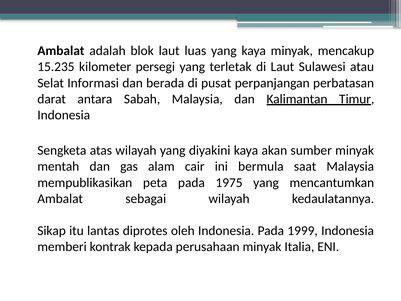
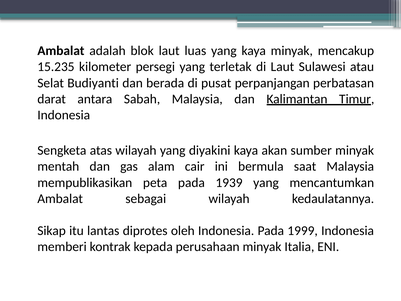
Informasi: Informasi -> Budiyanti
1975: 1975 -> 1939
